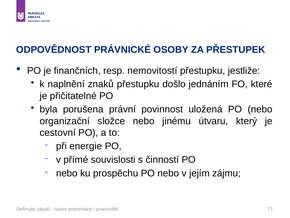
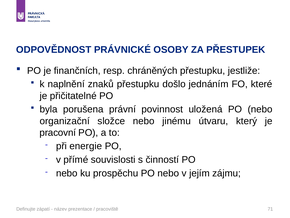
nemovitostí: nemovitostí -> chráněných
cestovní: cestovní -> pracovní
